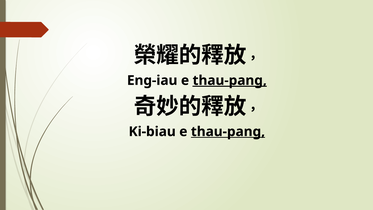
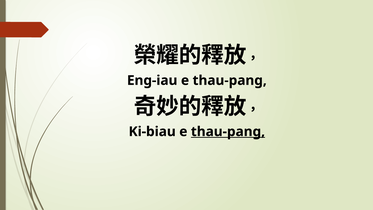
thau-pang at (230, 80) underline: present -> none
